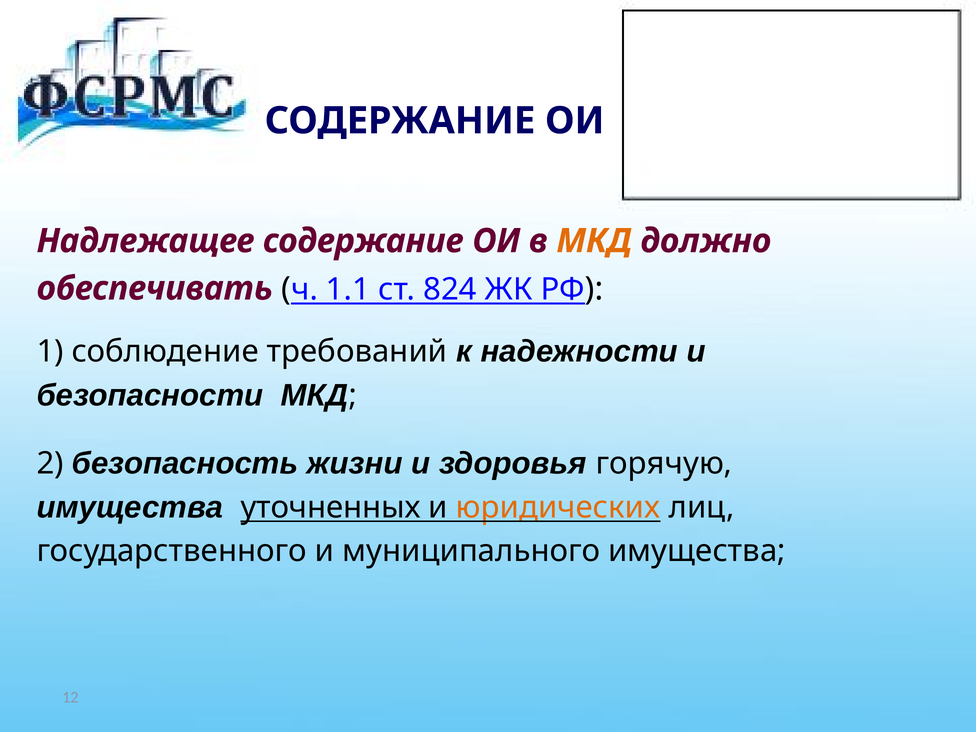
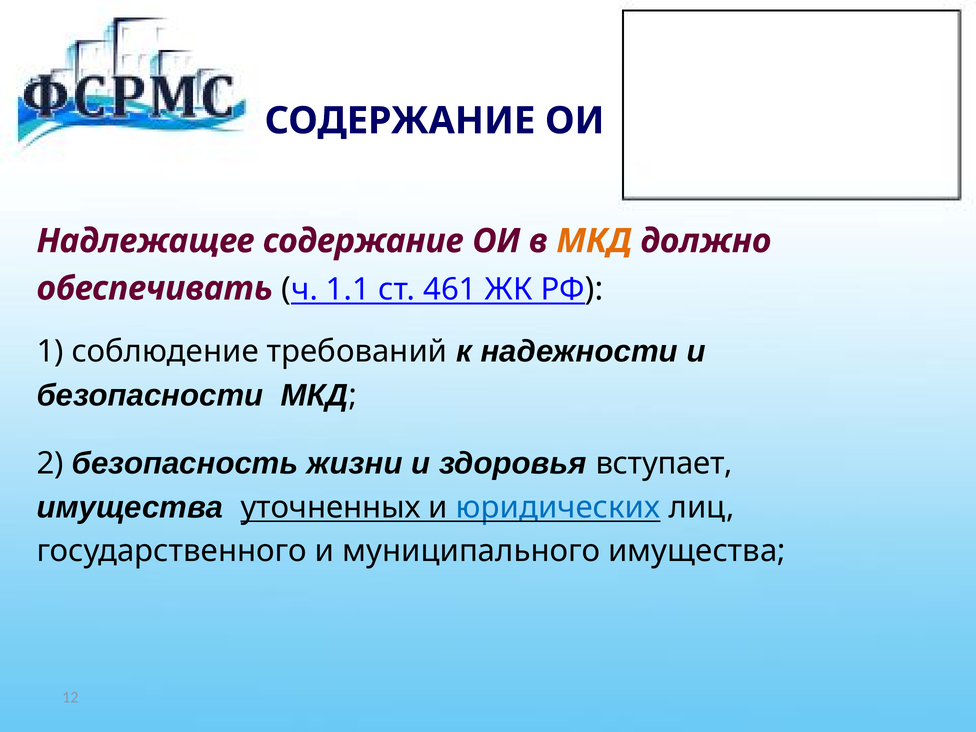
824: 824 -> 461
горячую: горячую -> вступает
юридических colour: orange -> blue
